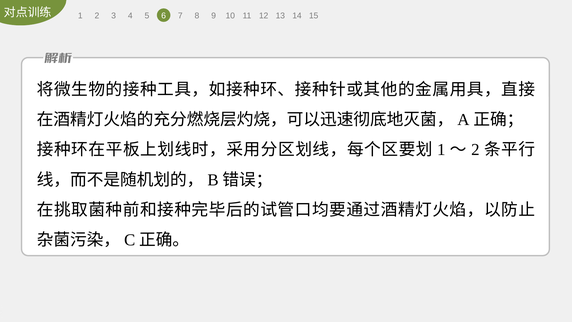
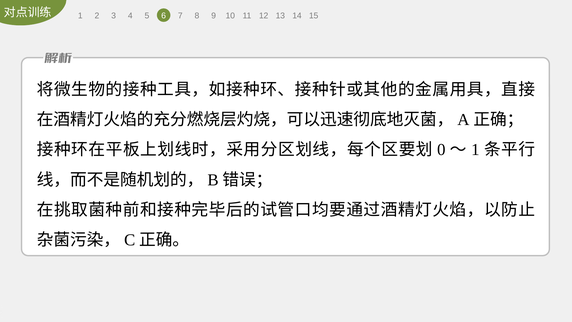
1 at (441, 150): 1 -> 0
2 at (475, 150): 2 -> 1
